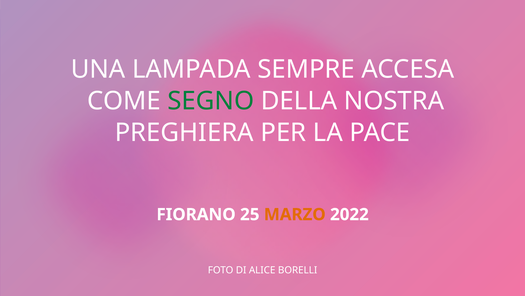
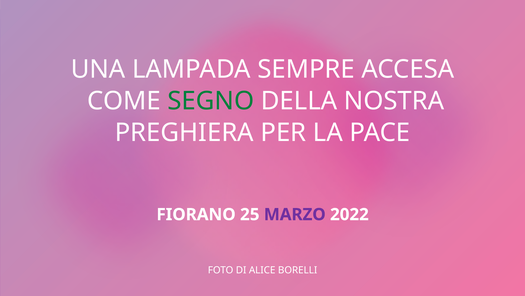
MARZO colour: orange -> purple
